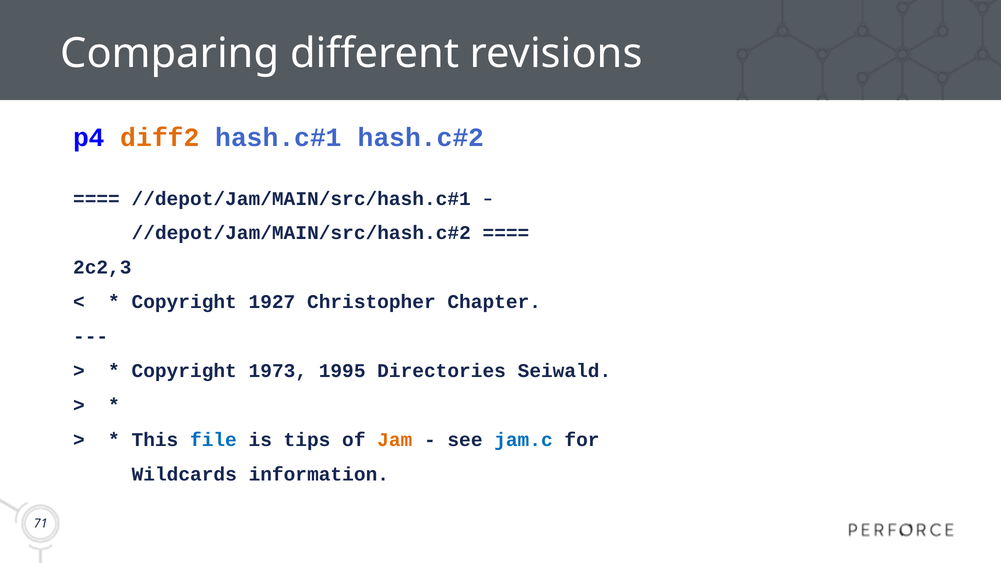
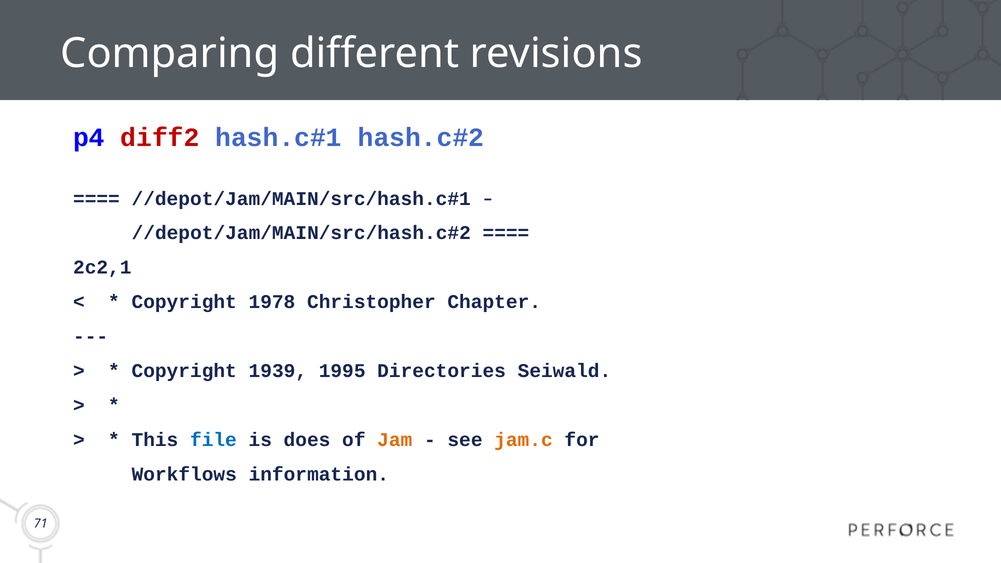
diff2 colour: orange -> red
2c2,3: 2c2,3 -> 2c2,1
1927: 1927 -> 1978
1973: 1973 -> 1939
tips: tips -> does
jam.c colour: blue -> orange
Wildcards: Wildcards -> Workflows
